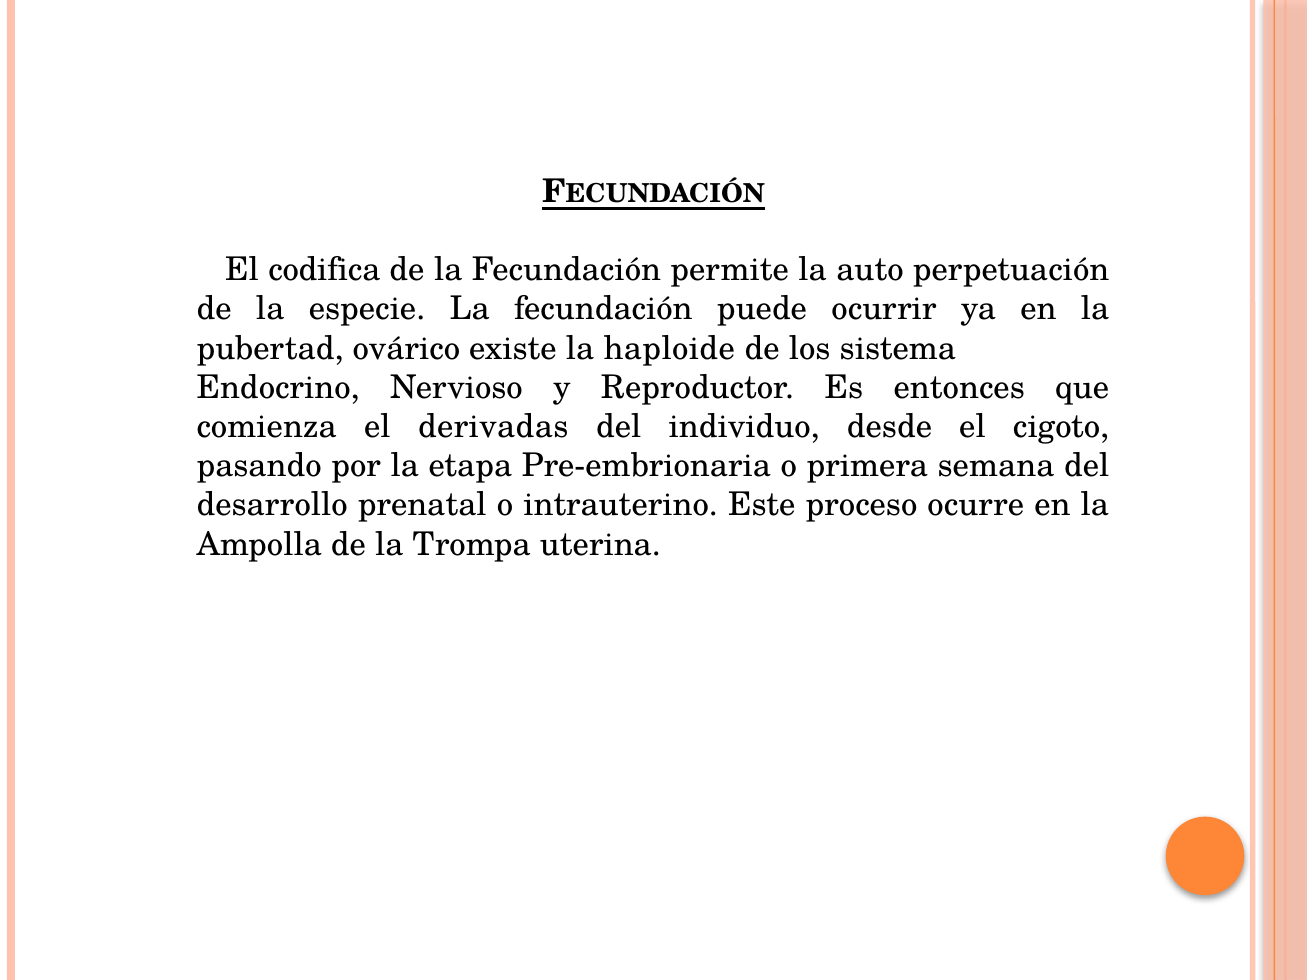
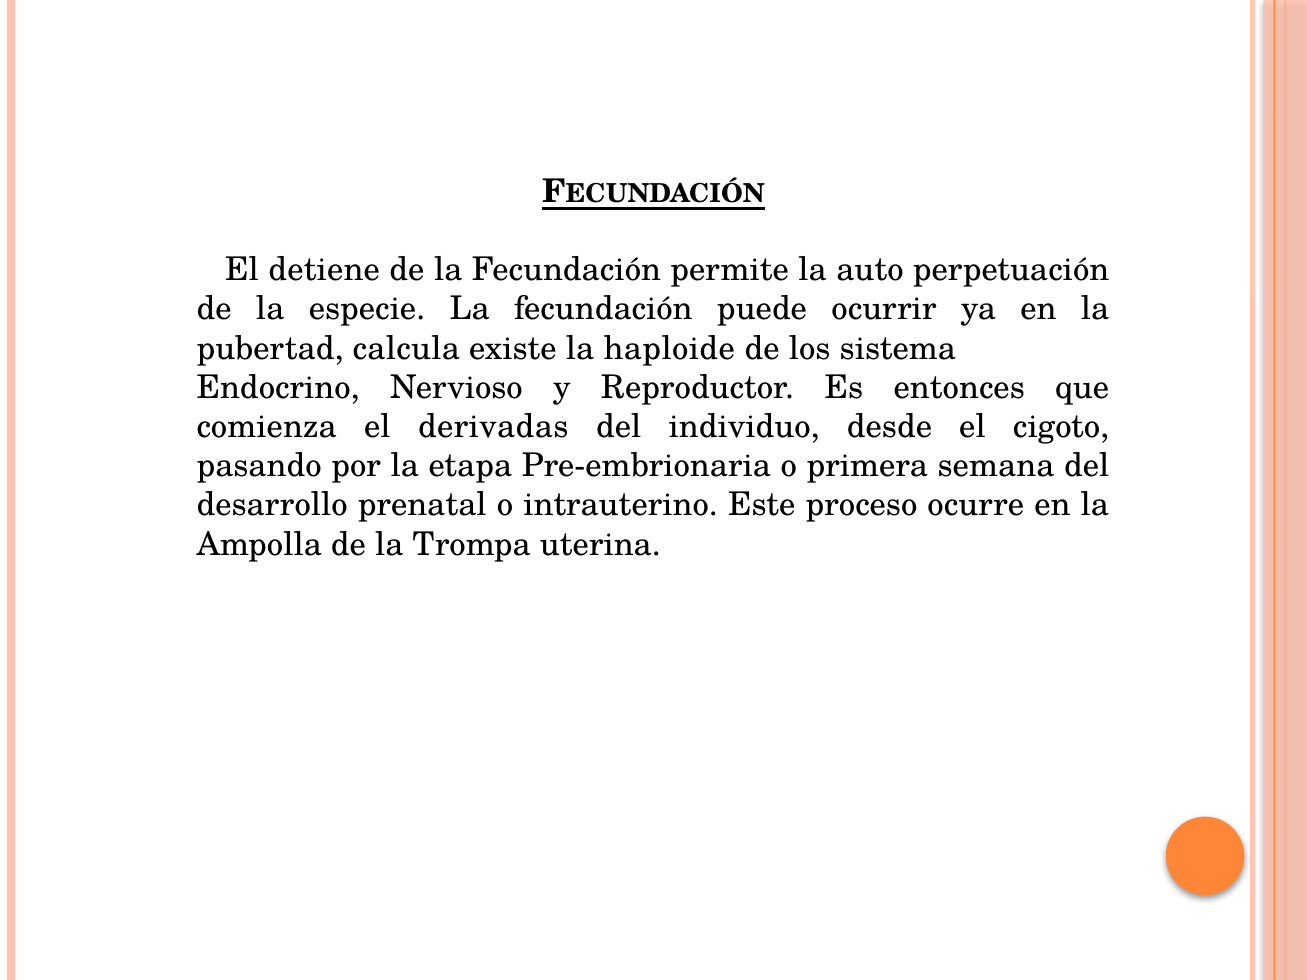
codifica: codifica -> detiene
ovárico: ovárico -> calcula
